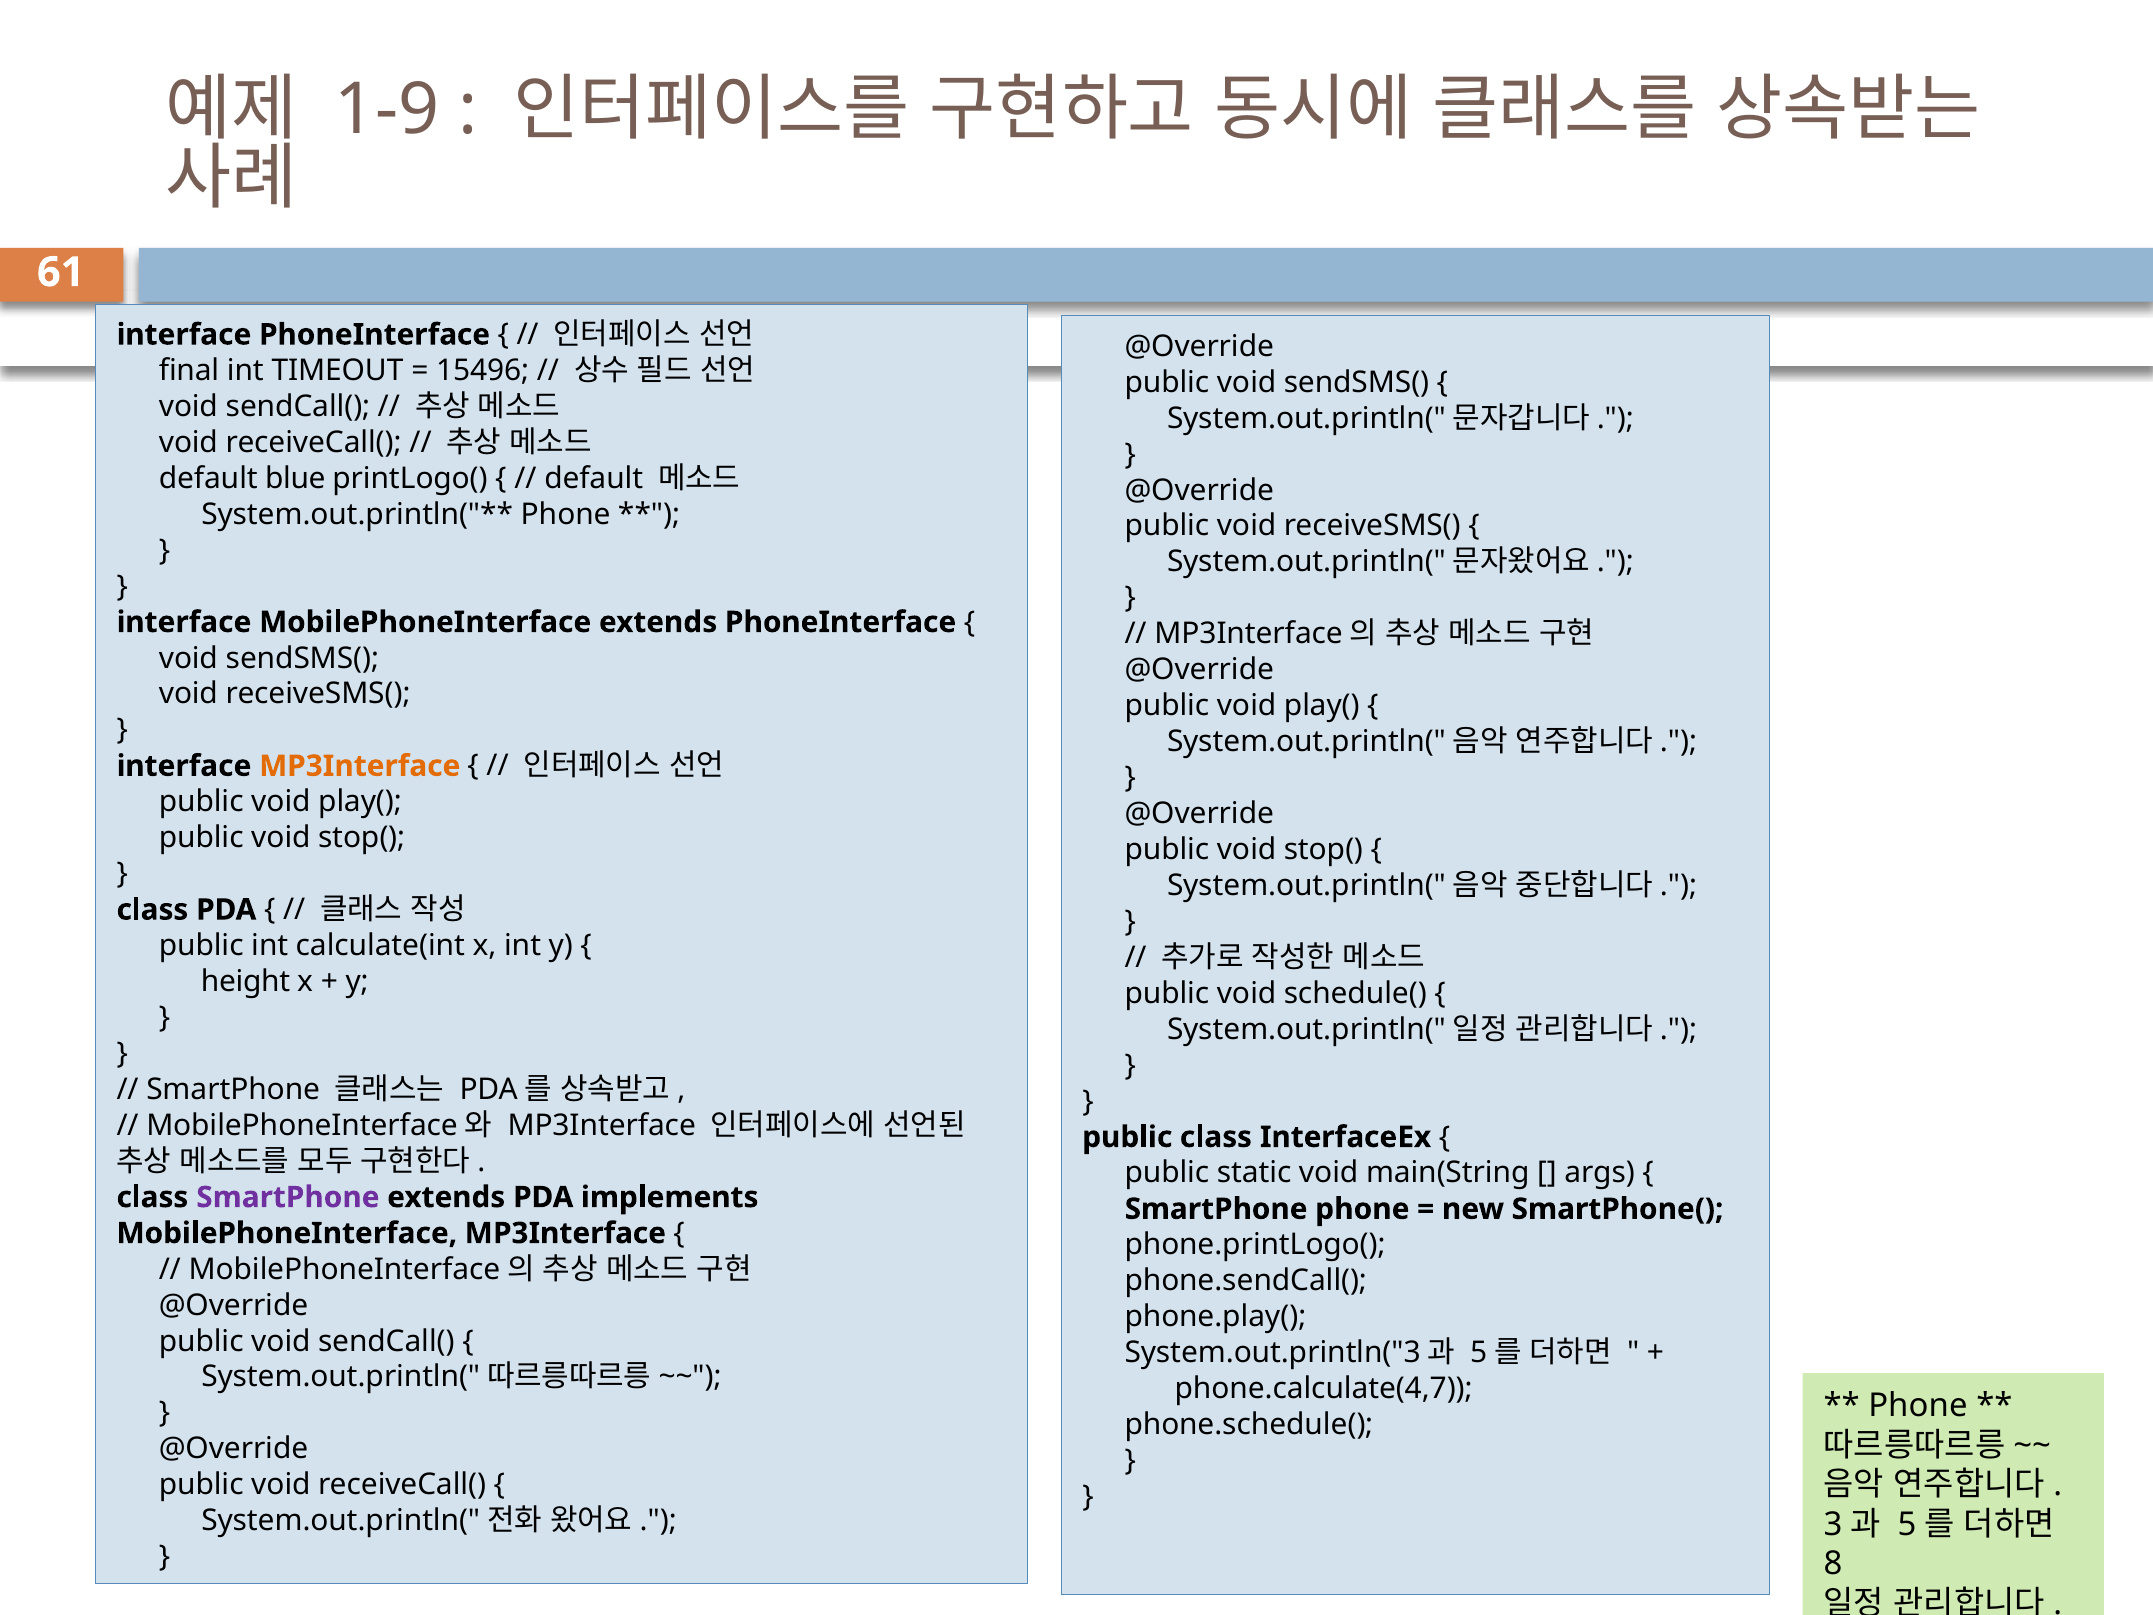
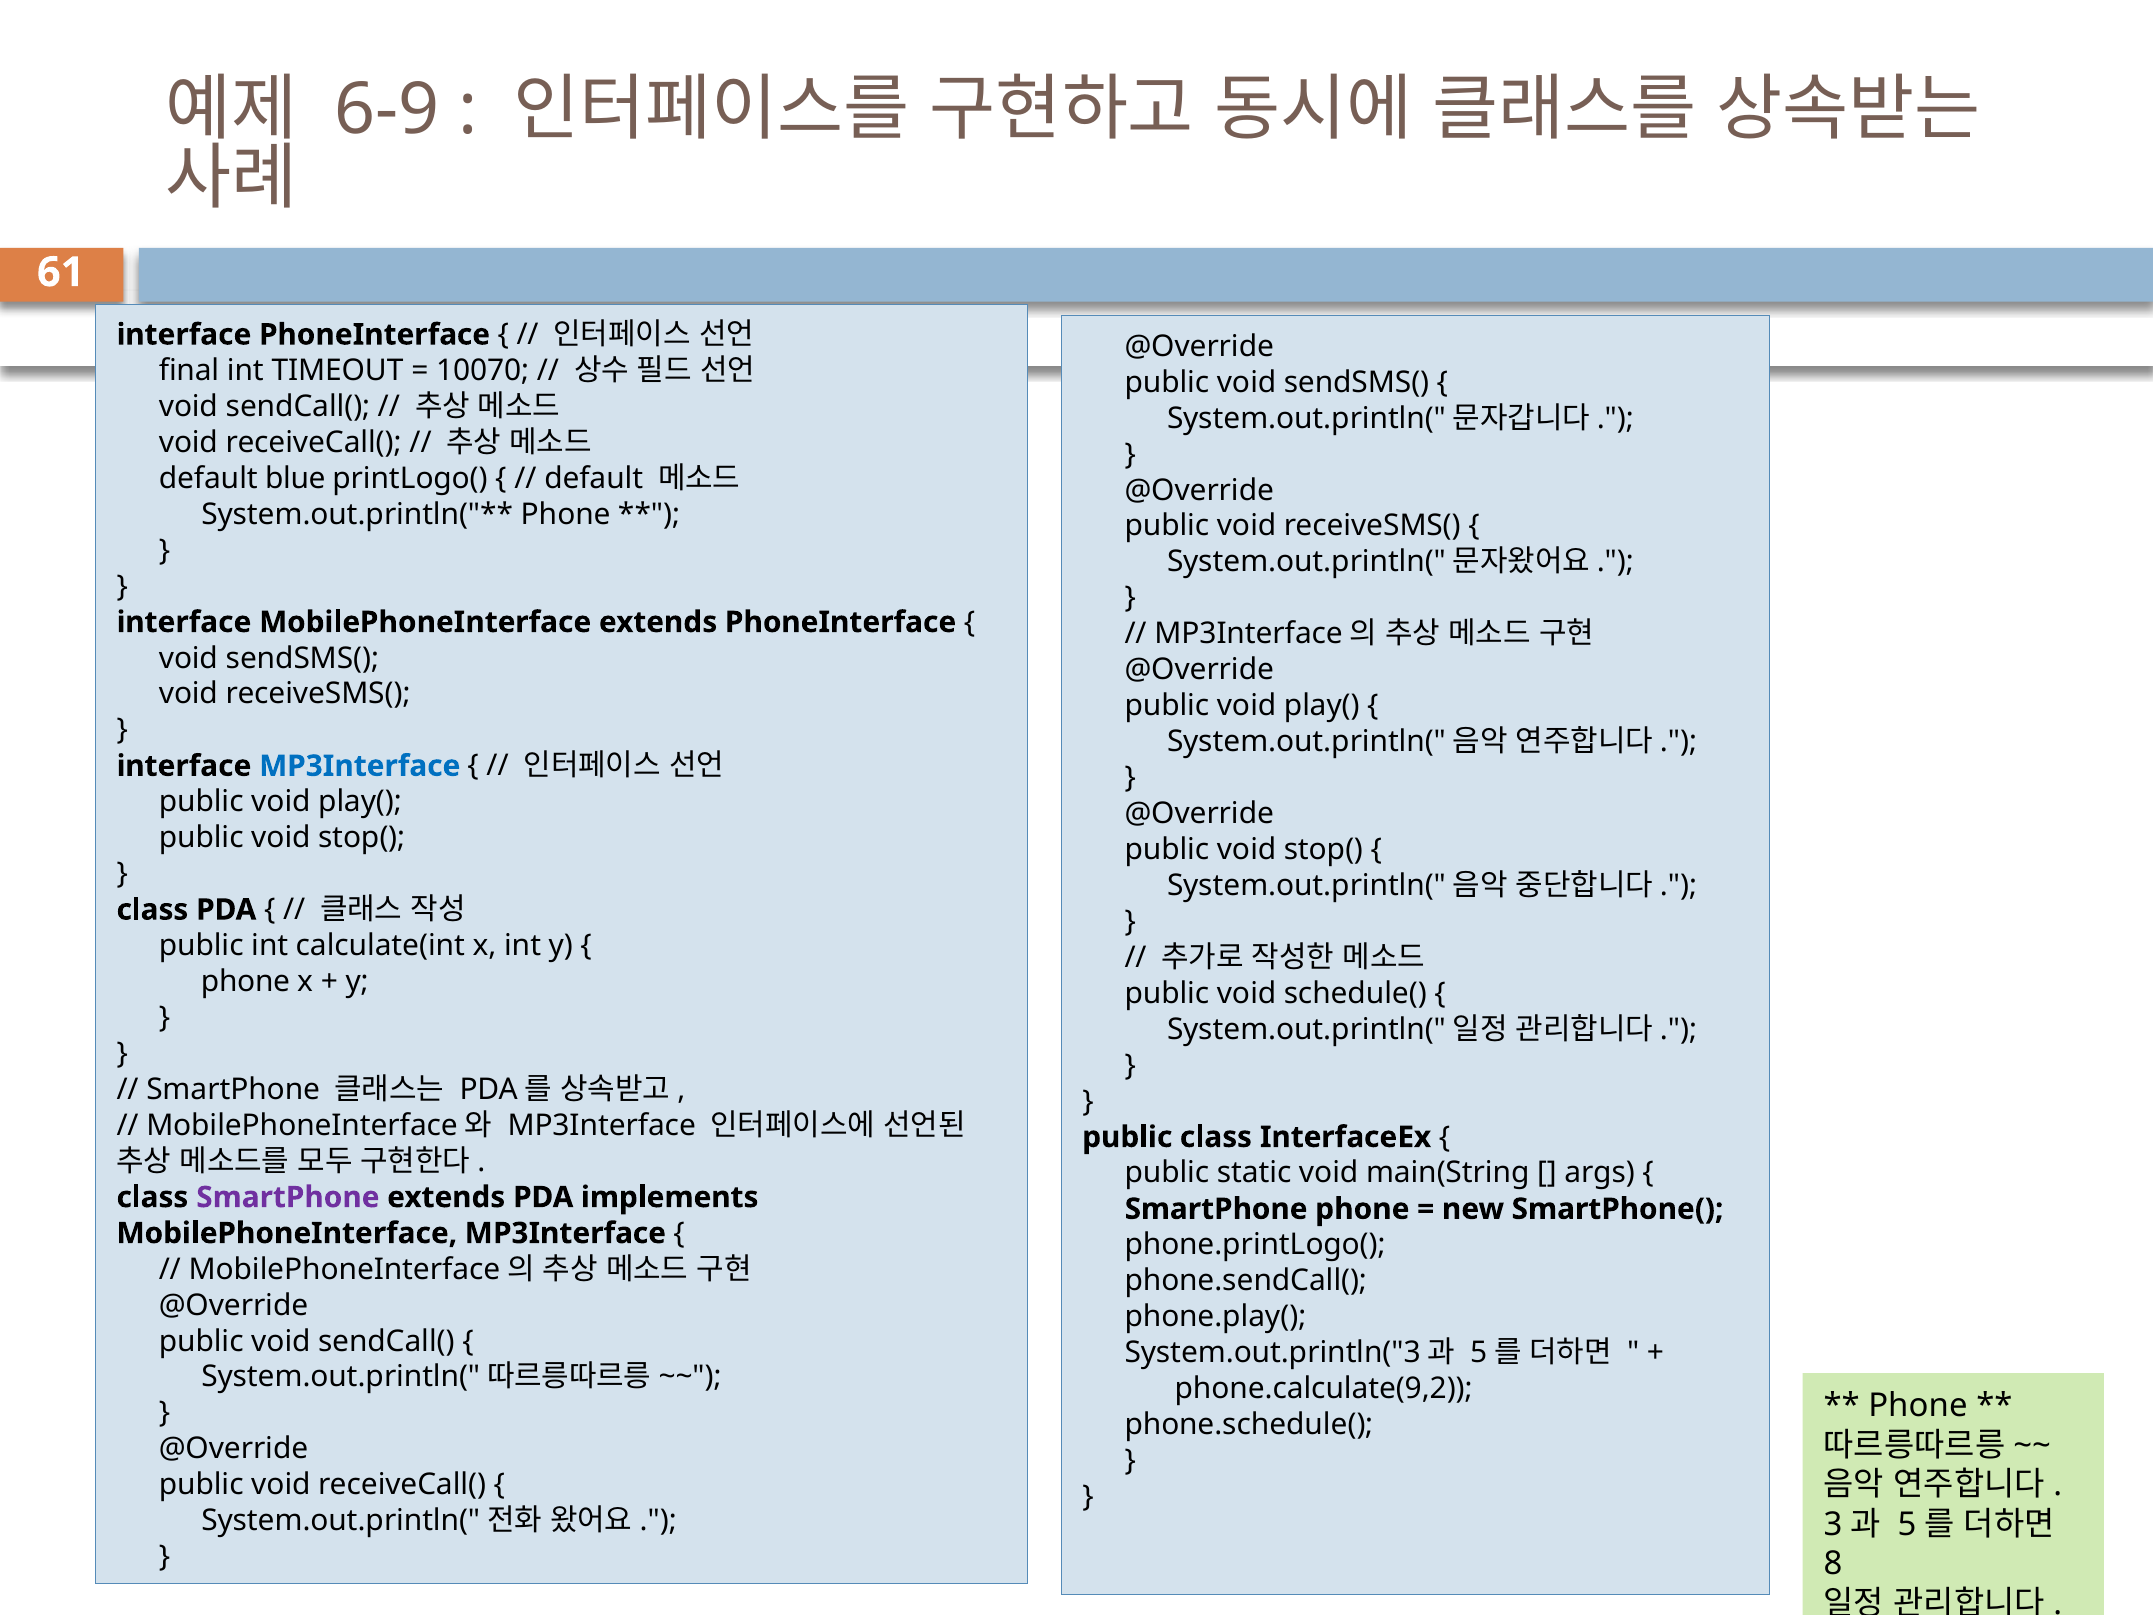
1-9: 1-9 -> 6-9
15496: 15496 -> 10070
MP3Interface at (360, 766) colour: orange -> blue
height at (246, 982): height -> phone
phone.calculate(4,7: phone.calculate(4,7 -> phone.calculate(9,2
